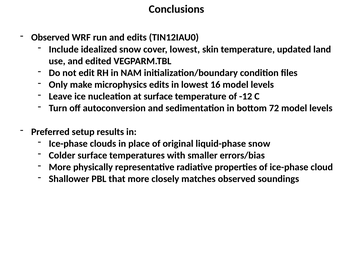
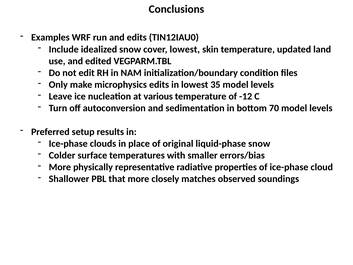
Observed at (50, 37): Observed -> Examples
16: 16 -> 35
at surface: surface -> various
72: 72 -> 70
